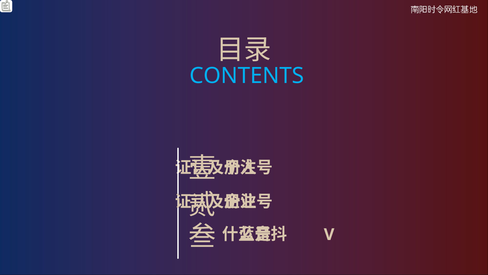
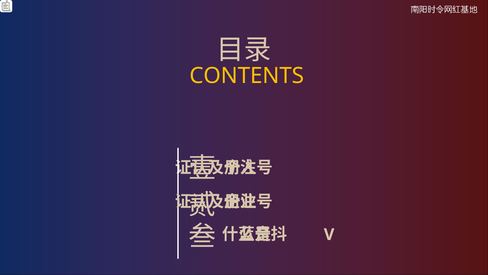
CONTENTS colour: light blue -> yellow
